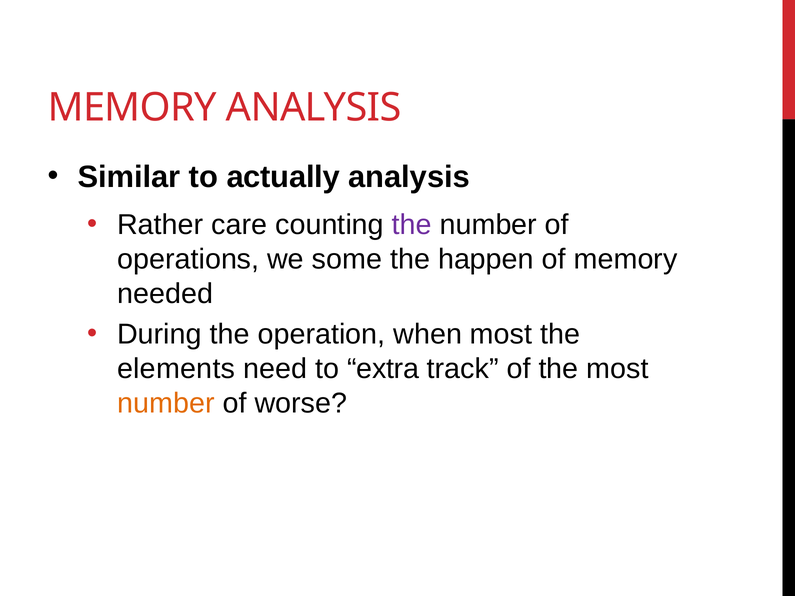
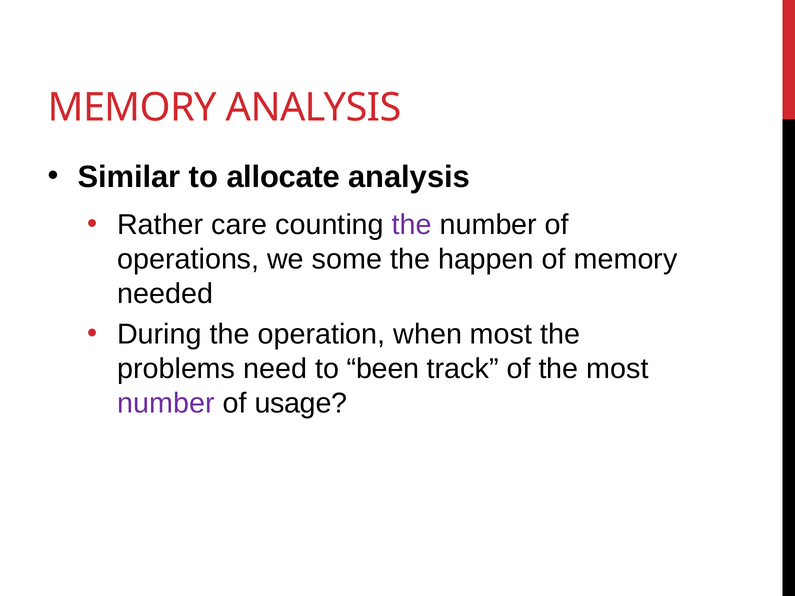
actually: actually -> allocate
elements: elements -> problems
extra: extra -> been
number at (166, 403) colour: orange -> purple
worse: worse -> usage
